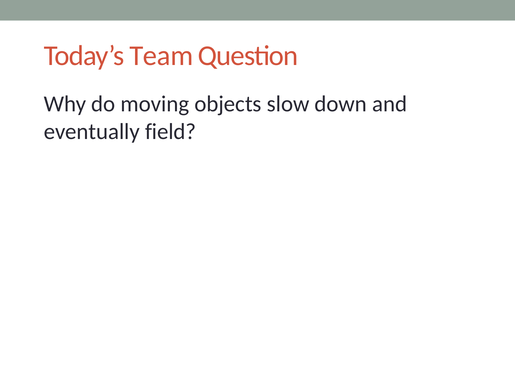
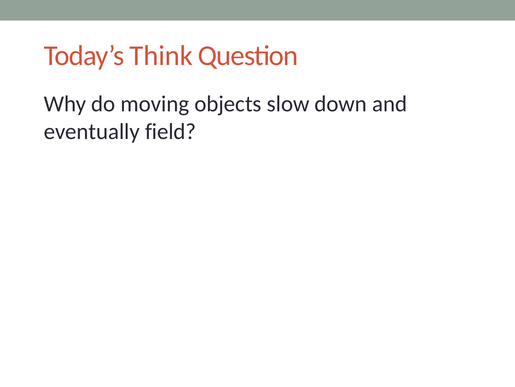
Team: Team -> Think
